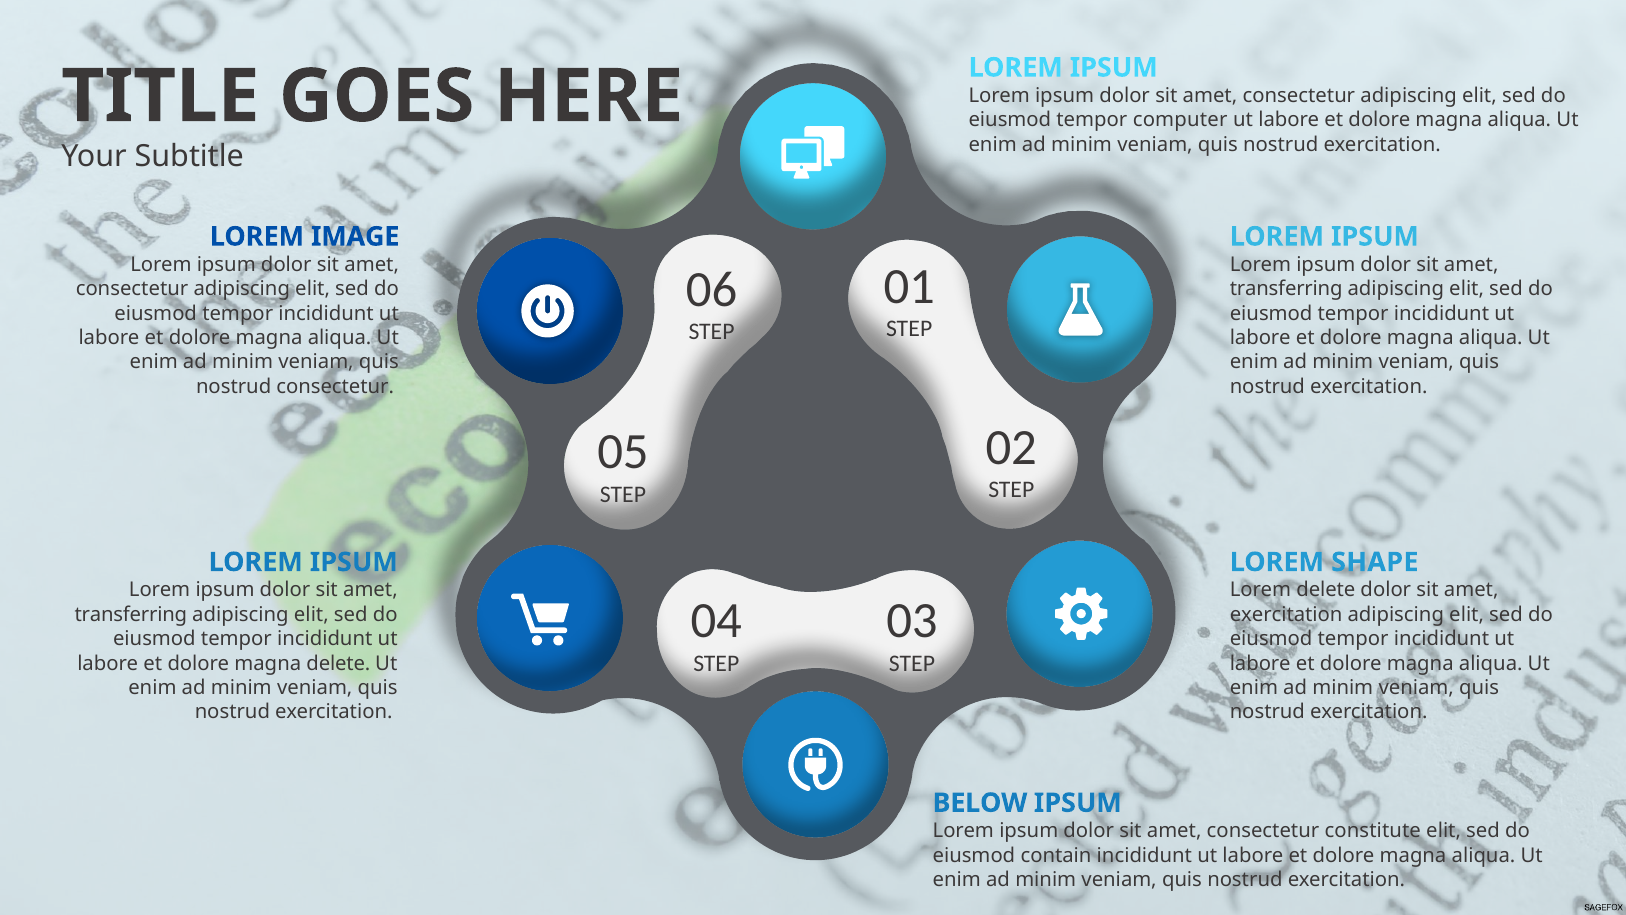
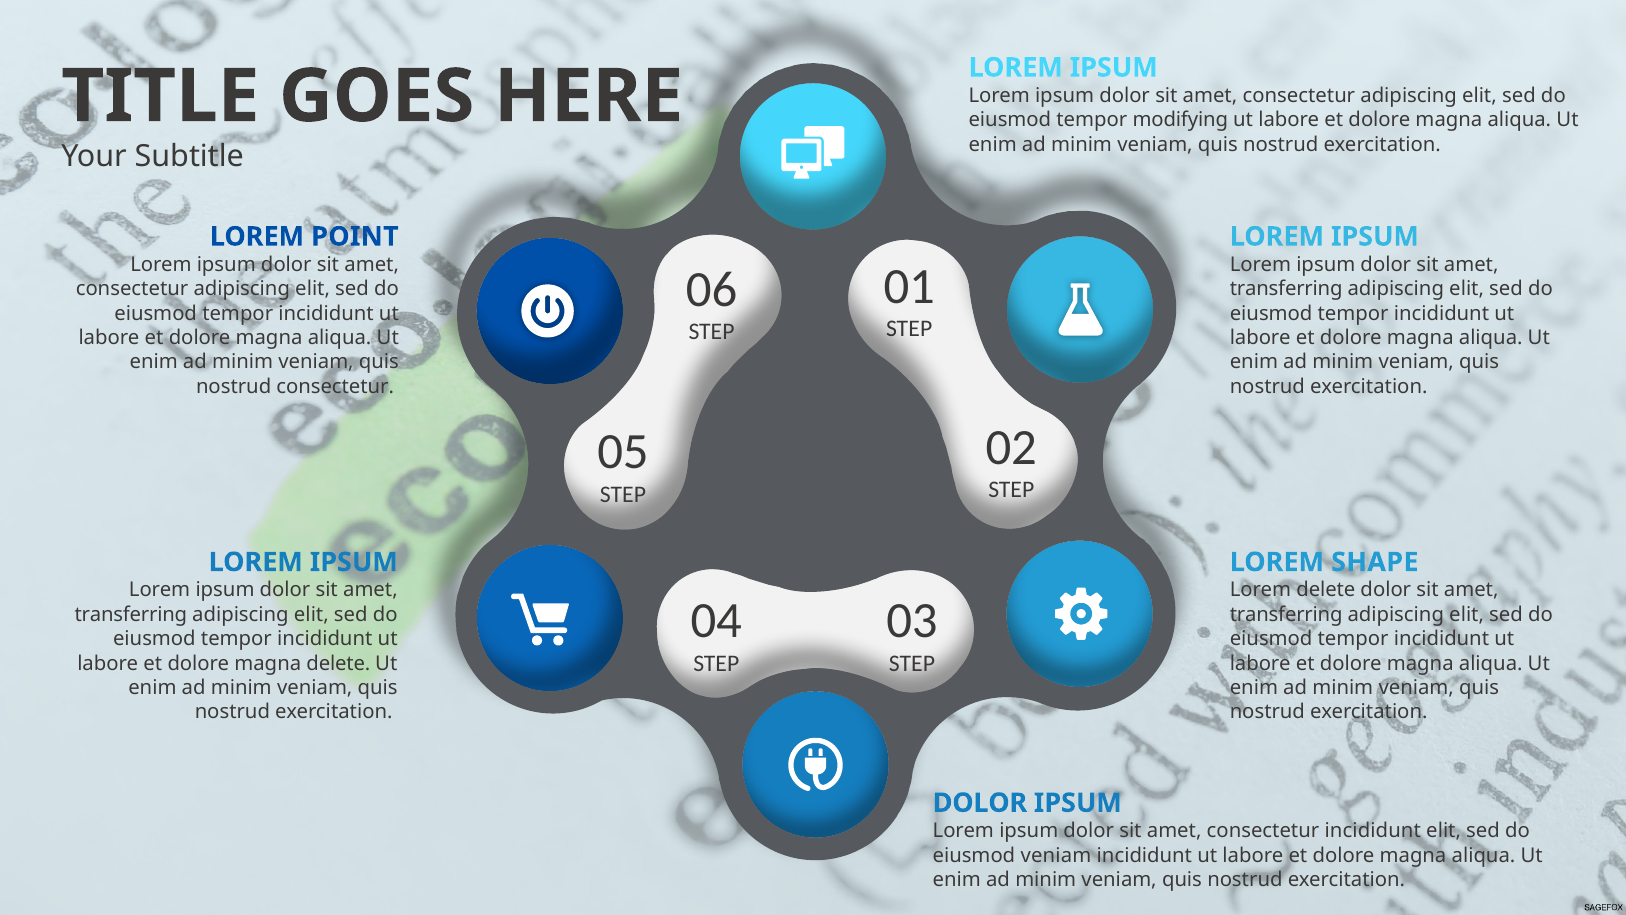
computer: computer -> modifying
IMAGE: IMAGE -> POINT
exercitation at (1286, 614): exercitation -> transferring
BELOW at (980, 803): BELOW -> DOLOR
consectetur constitute: constitute -> incididunt
eiusmod contain: contain -> veniam
